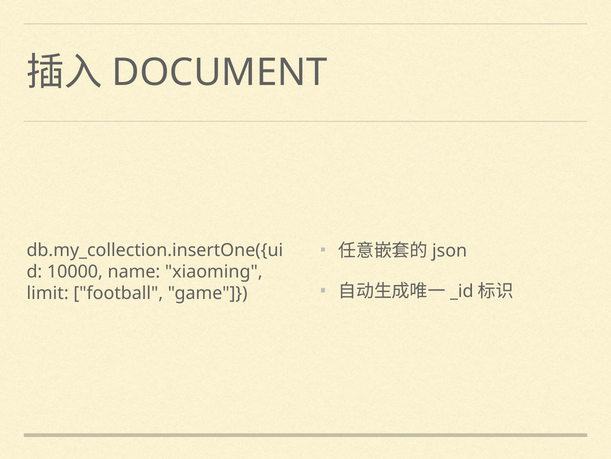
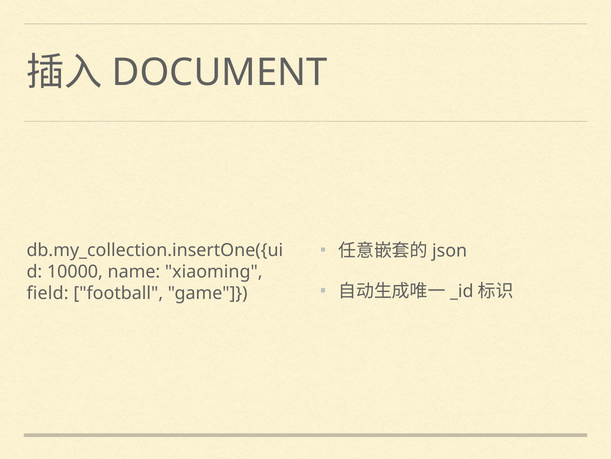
limit: limit -> field
